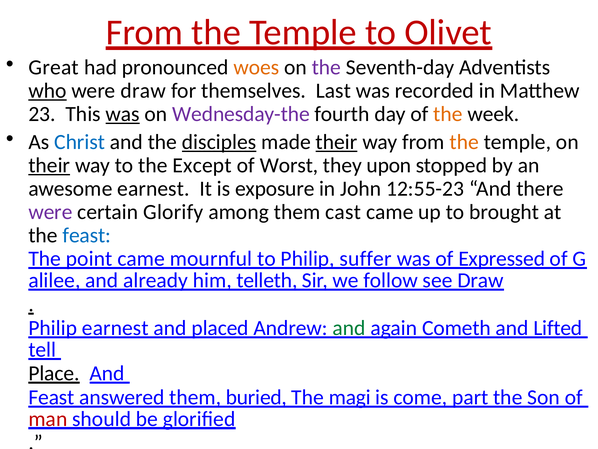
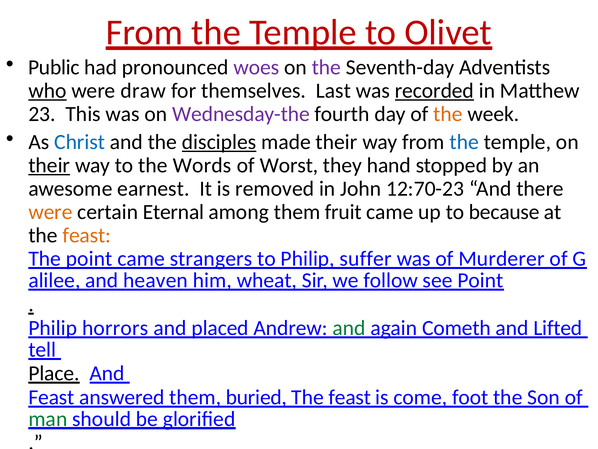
Great: Great -> Public
woes colour: orange -> purple
recorded underline: none -> present
was at (123, 114) underline: present -> none
their at (337, 142) underline: present -> none
the at (464, 142) colour: orange -> blue
Except: Except -> Words
upon: upon -> hand
exposure: exposure -> removed
12:55-23: 12:55-23 -> 12:70-23
were at (50, 212) colour: purple -> orange
Glorify: Glorify -> Eternal
cast: cast -> fruit
brought: brought -> because
feast at (87, 235) colour: blue -> orange
mournful: mournful -> strangers
Expressed: Expressed -> Murderer
already: already -> heaven
telleth: telleth -> wheat
see Draw: Draw -> Point
Philip earnest: earnest -> horrors
magi at (350, 397): magi -> feast
part: part -> foot
man colour: red -> green
